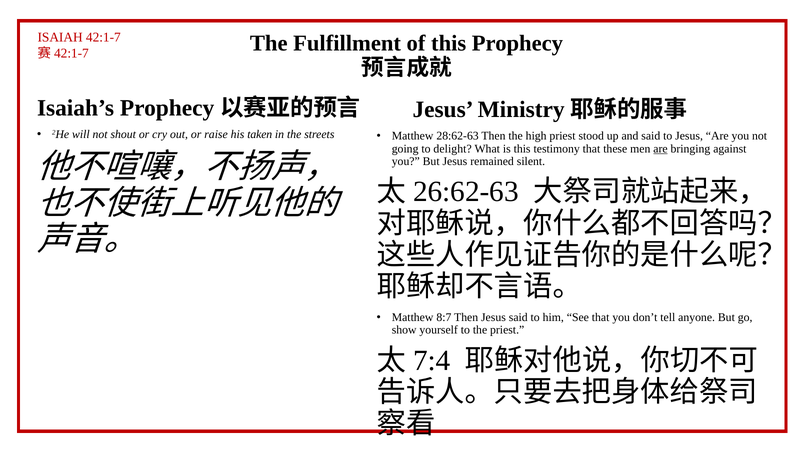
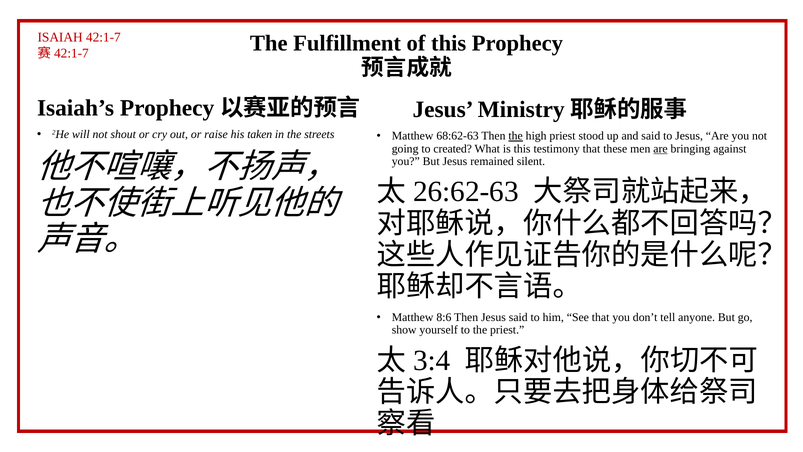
28:62-63: 28:62-63 -> 68:62-63
the at (516, 136) underline: none -> present
delight: delight -> created
8:7: 8:7 -> 8:6
7:4: 7:4 -> 3:4
